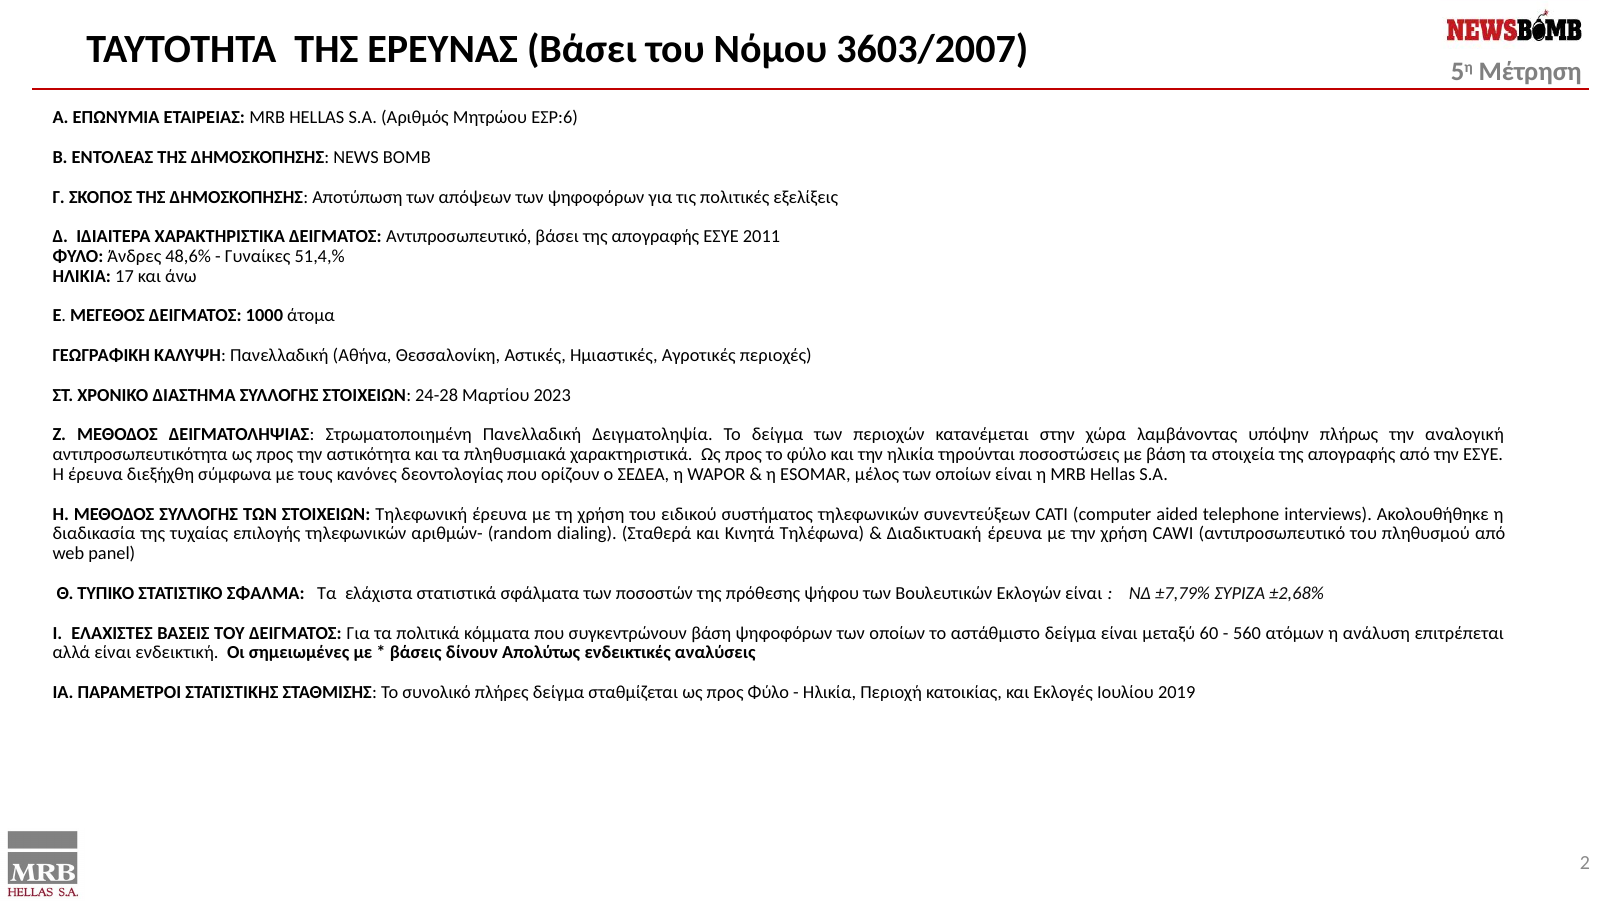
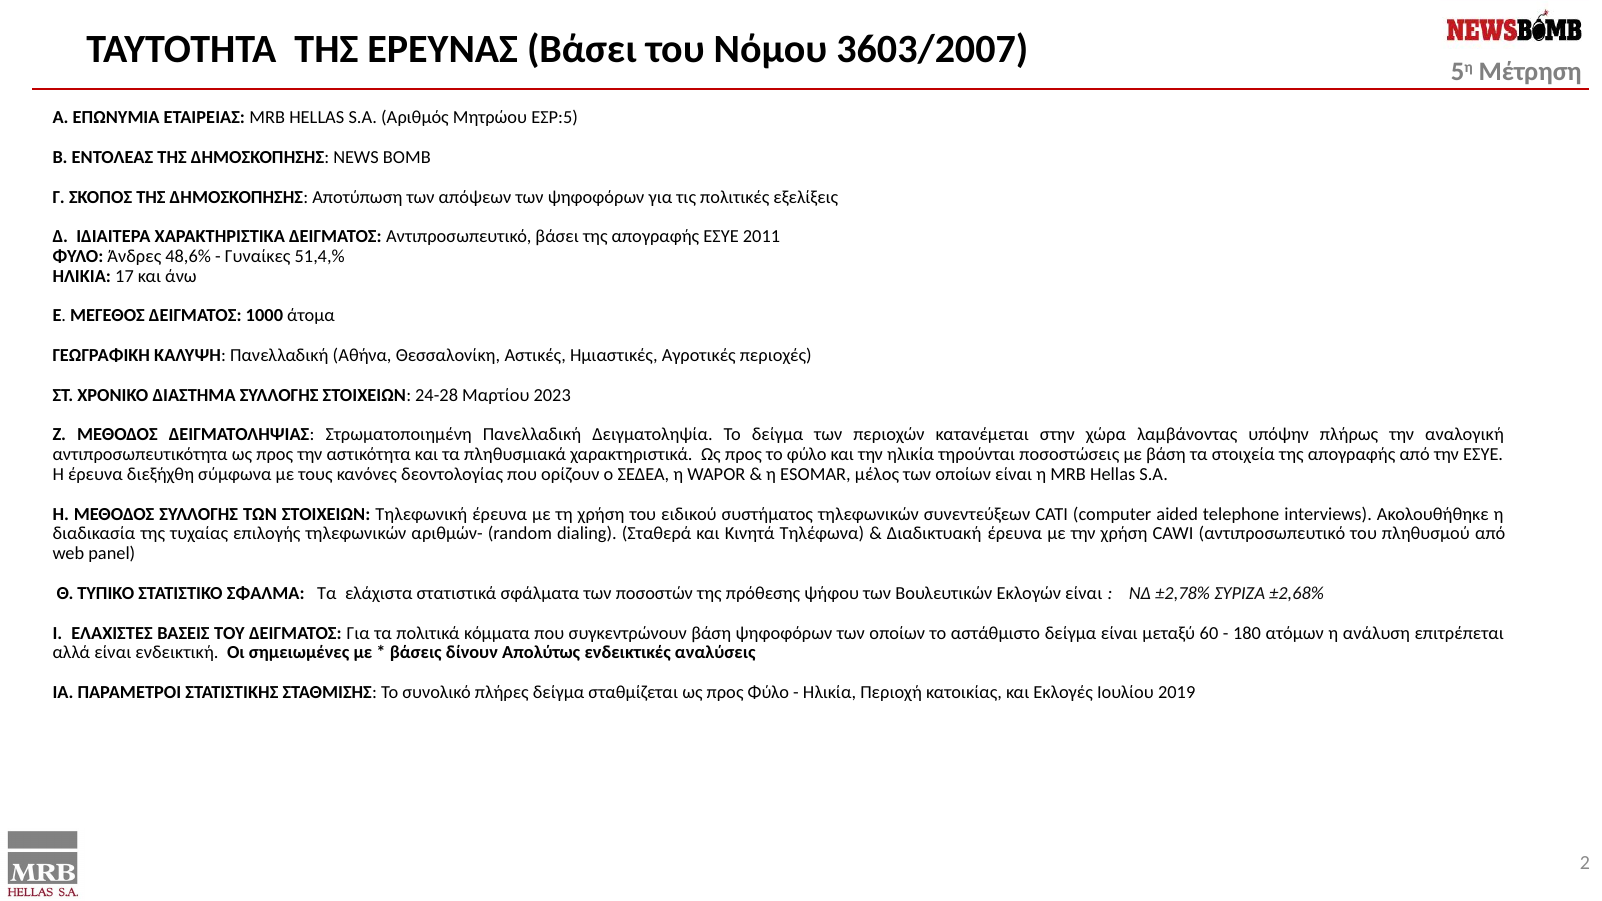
ΕΣΡ:6: ΕΣΡ:6 -> ΕΣΡ:5
±7,79%: ±7,79% -> ±2,78%
560: 560 -> 180
